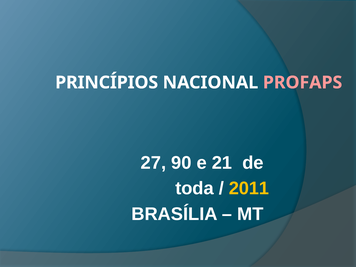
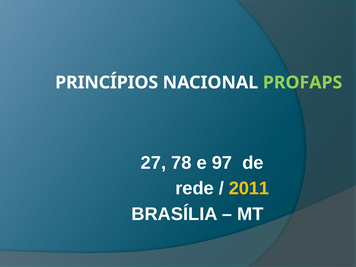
PROFAPS colour: pink -> light green
90: 90 -> 78
21: 21 -> 97
toda: toda -> rede
